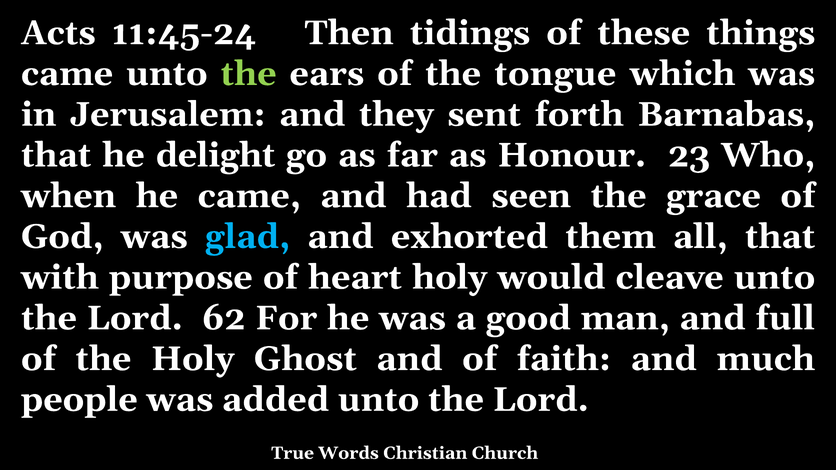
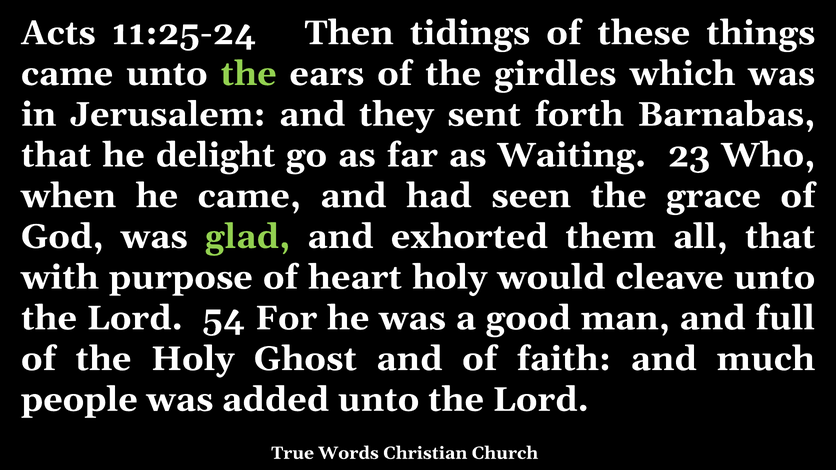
11:45-24: 11:45-24 -> 11:25-24
tongue: tongue -> girdles
Honour: Honour -> Waiting
glad colour: light blue -> light green
62: 62 -> 54
